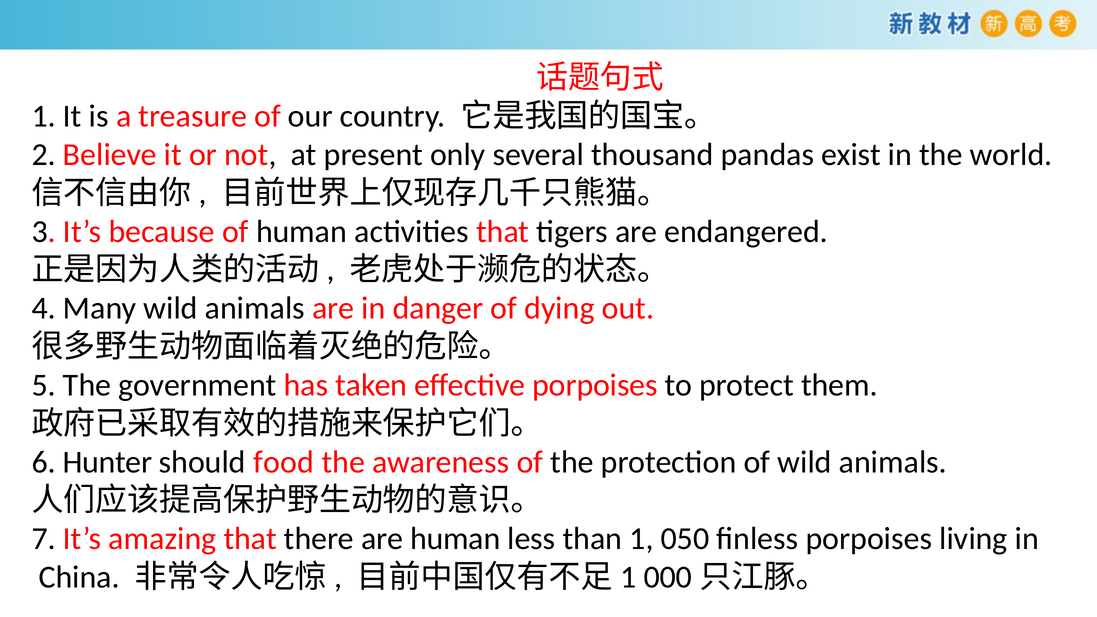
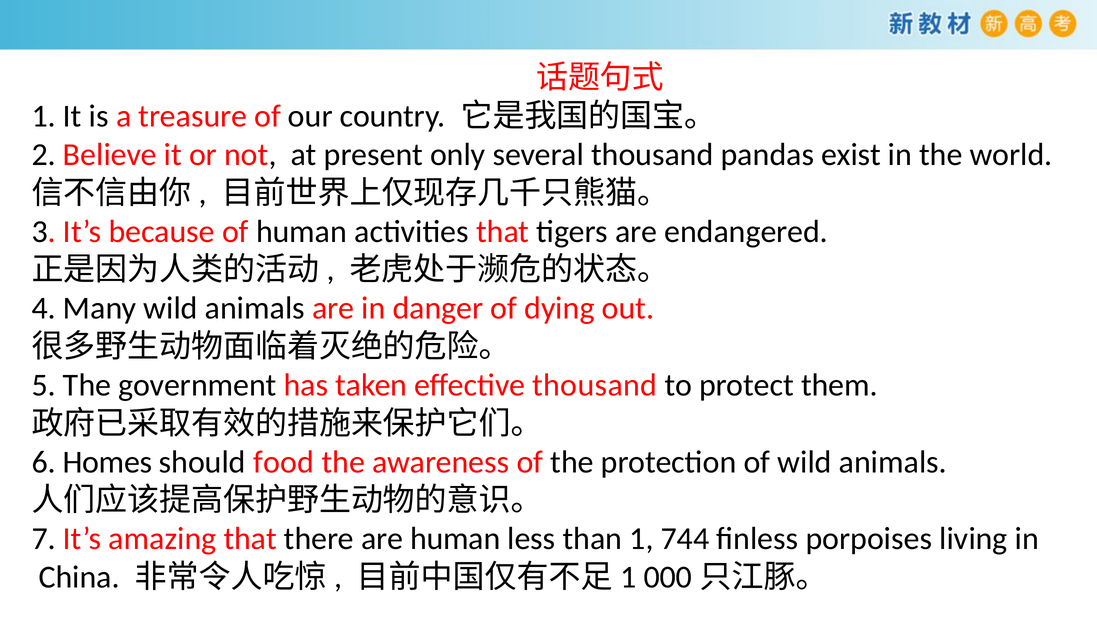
effective porpoises: porpoises -> thousand
Hunter: Hunter -> Homes
050: 050 -> 744
